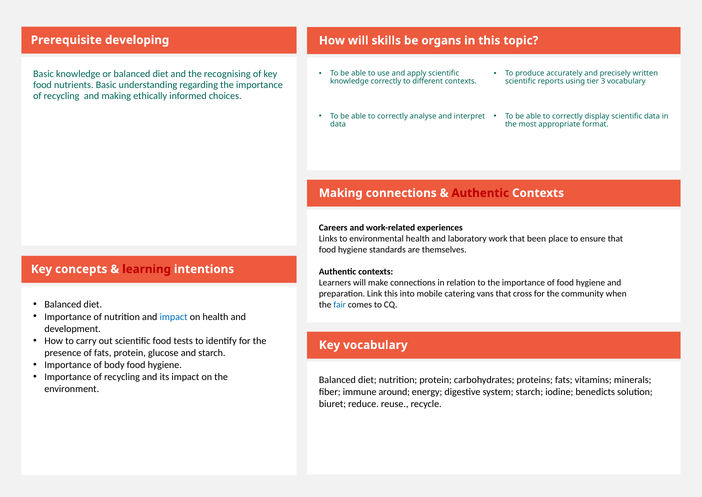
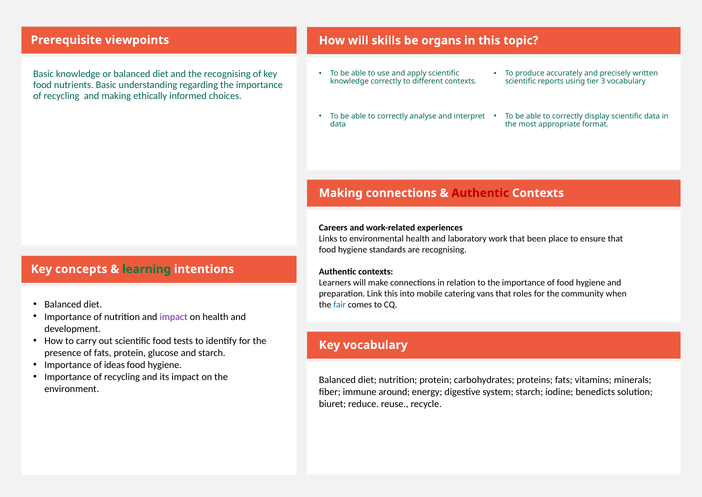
developing: developing -> viewpoints
are themselves: themselves -> recognising
learning colour: red -> green
cross: cross -> roles
impact at (174, 316) colour: blue -> purple
body: body -> ideas
